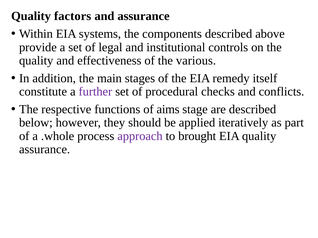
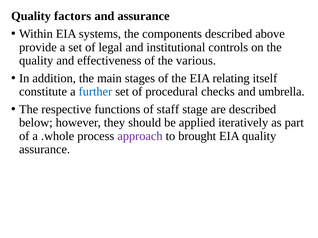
remedy: remedy -> relating
further colour: purple -> blue
conflicts: conflicts -> umbrella
aims: aims -> staff
